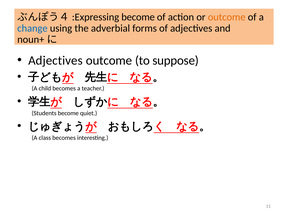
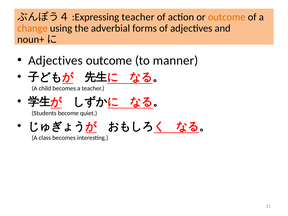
become at (138, 17): become -> teacher
change colour: blue -> orange
suppose: suppose -> manner
